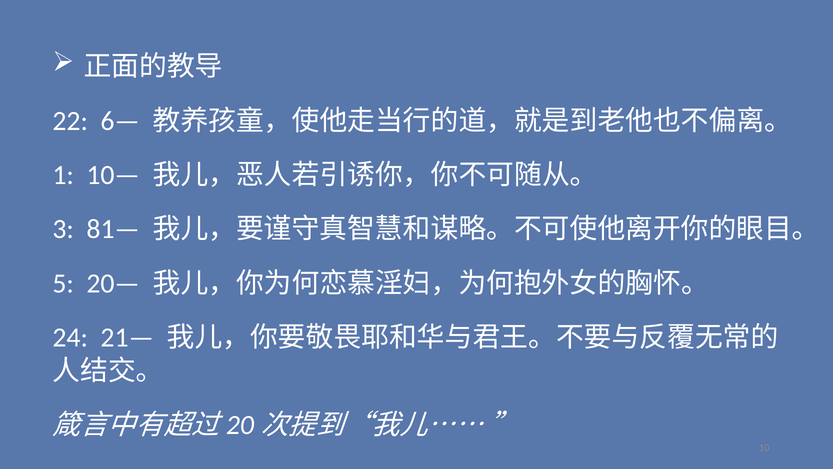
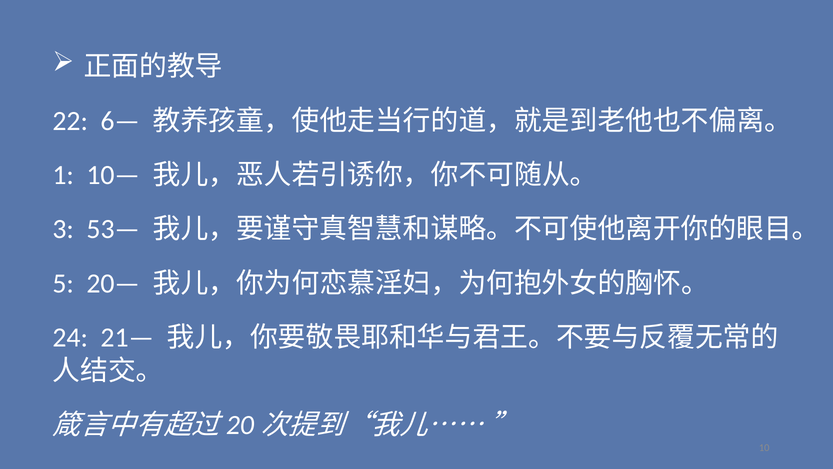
81—: 81— -> 53—
